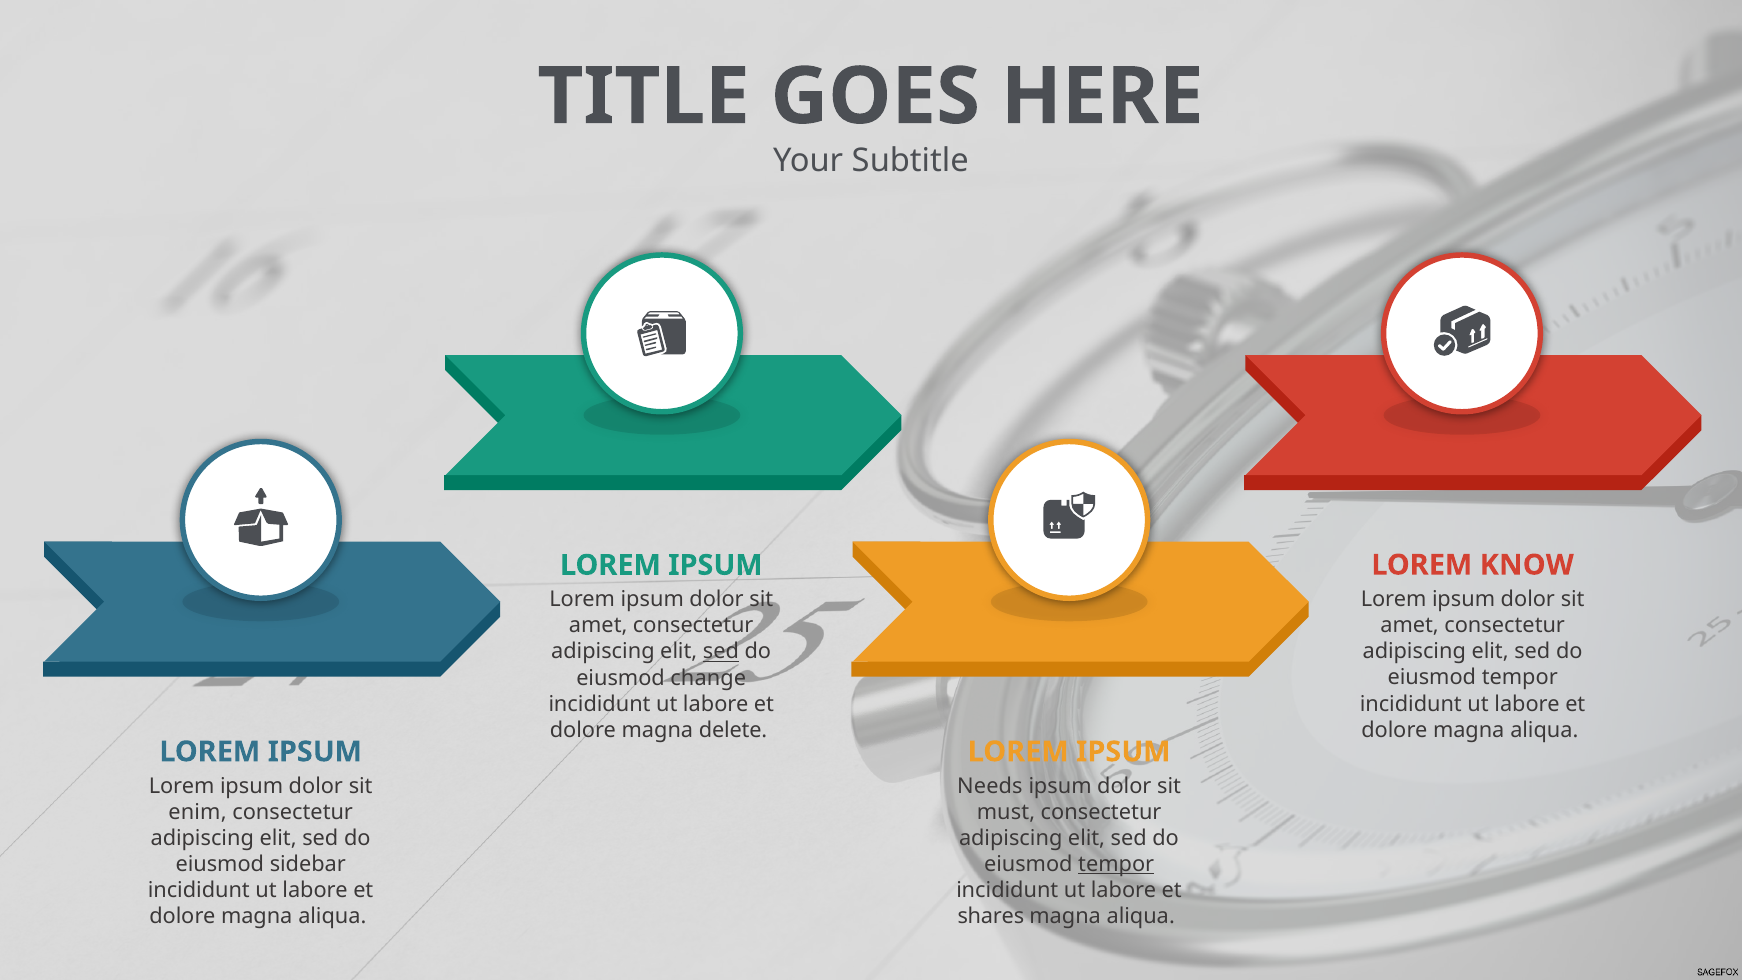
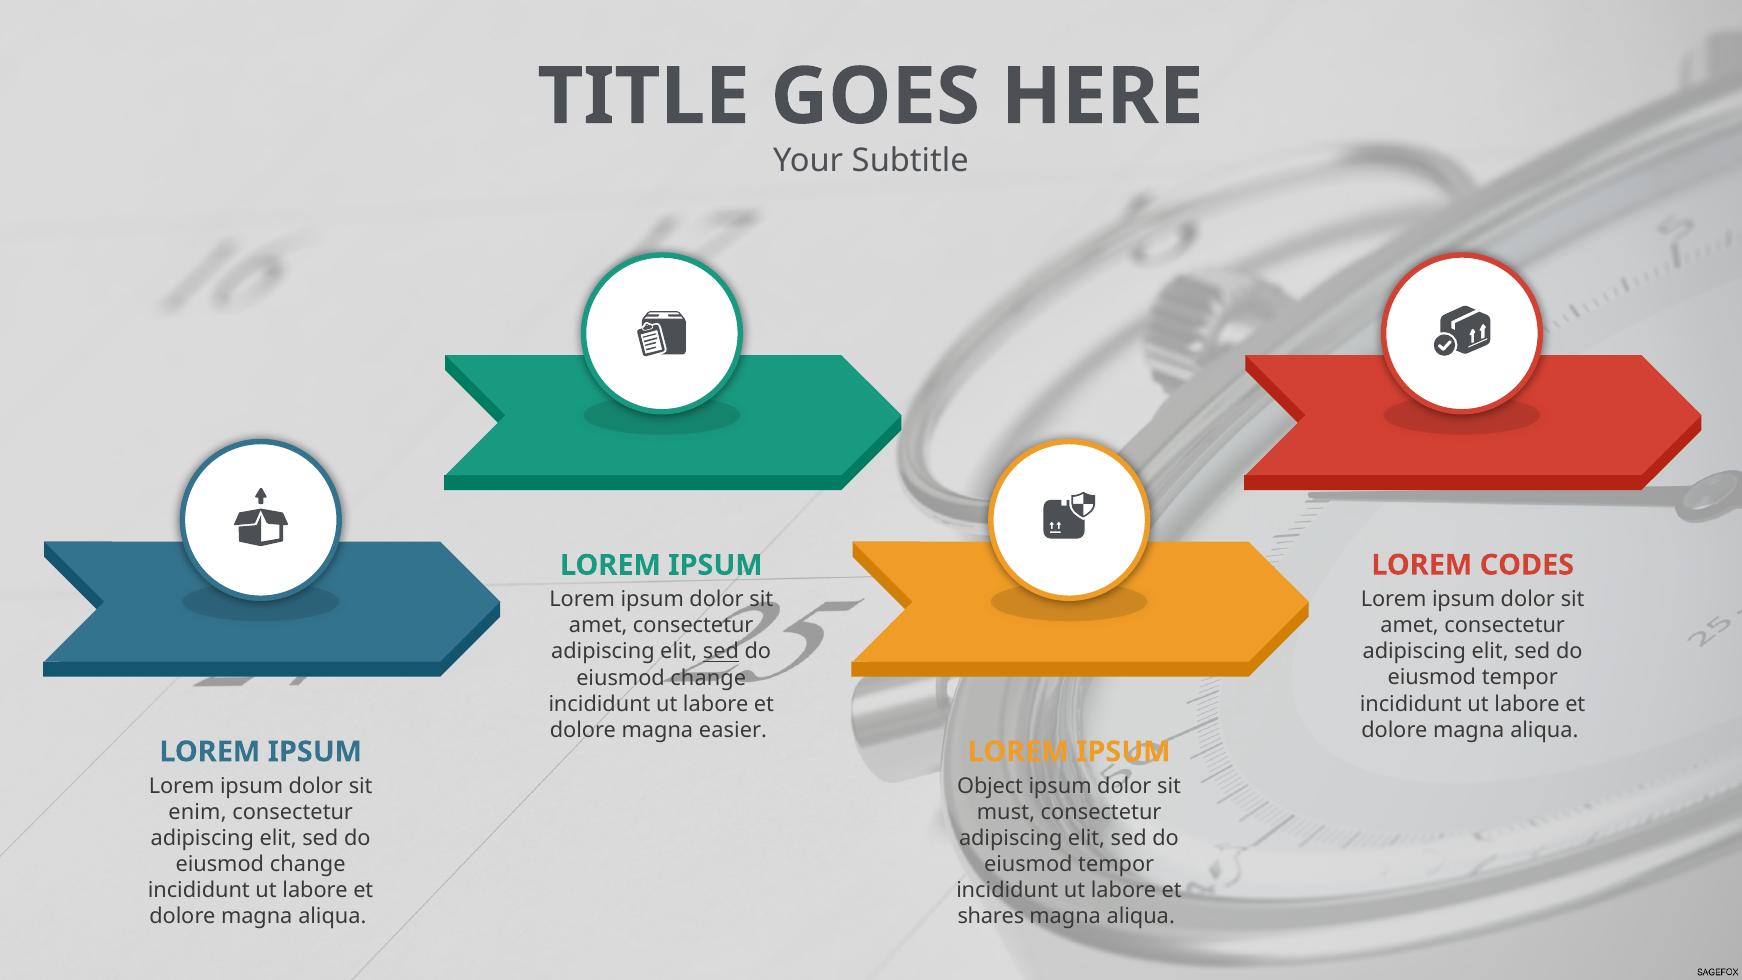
KNOW: KNOW -> CODES
delete: delete -> easier
Needs: Needs -> Object
sidebar at (308, 864): sidebar -> change
tempor at (1116, 864) underline: present -> none
